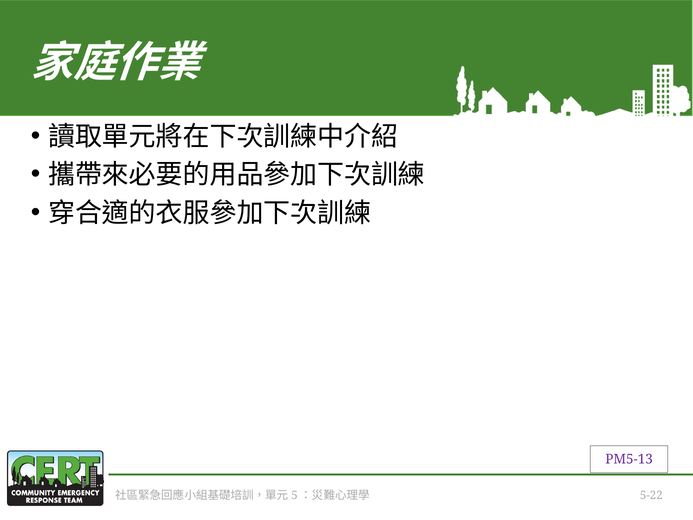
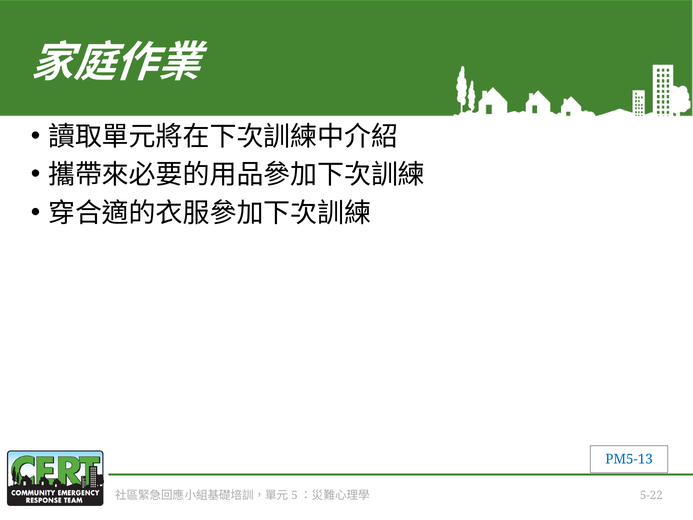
PM5-13 colour: purple -> blue
